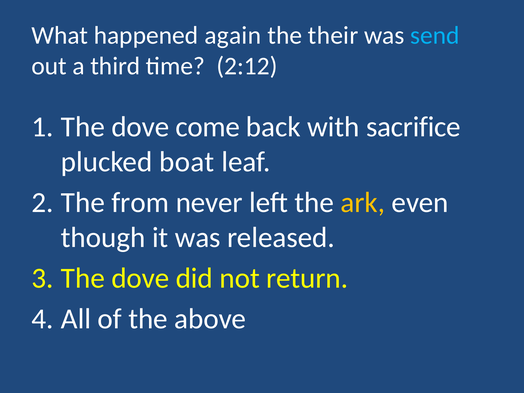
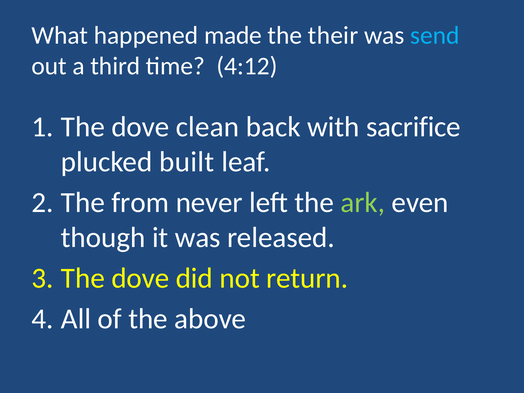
again: again -> made
2:12: 2:12 -> 4:12
come: come -> clean
boat: boat -> built
ark colour: yellow -> light green
